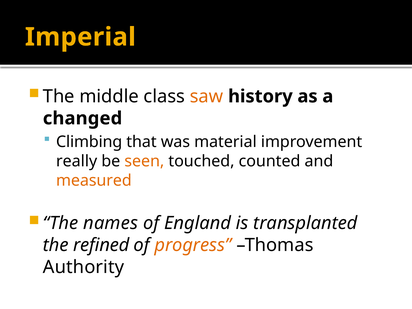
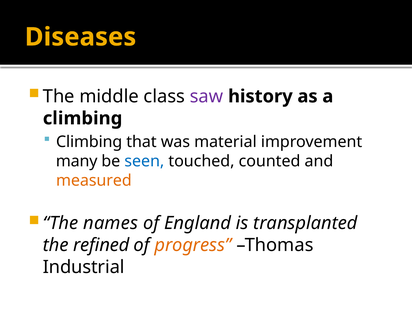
Imperial: Imperial -> Diseases
saw colour: orange -> purple
changed at (83, 118): changed -> climbing
really: really -> many
seen colour: orange -> blue
Authority: Authority -> Industrial
